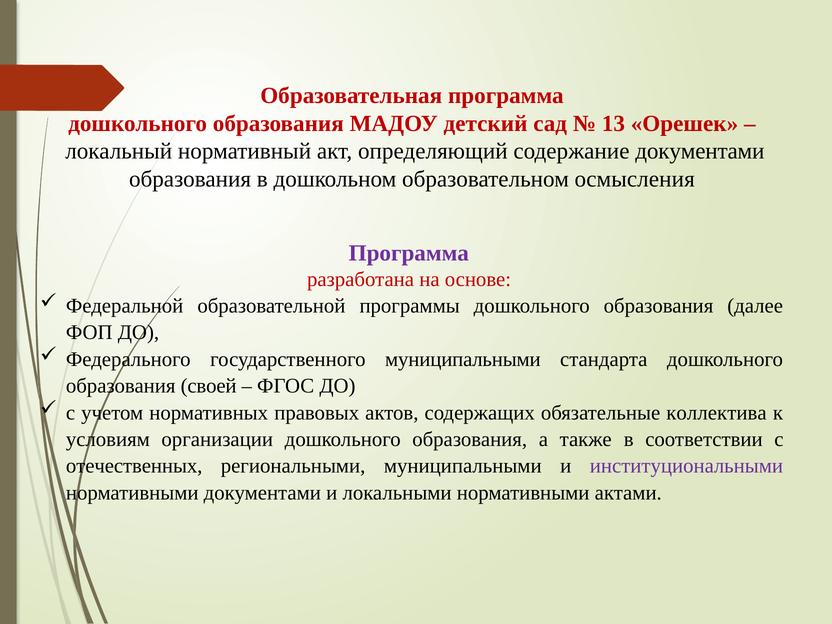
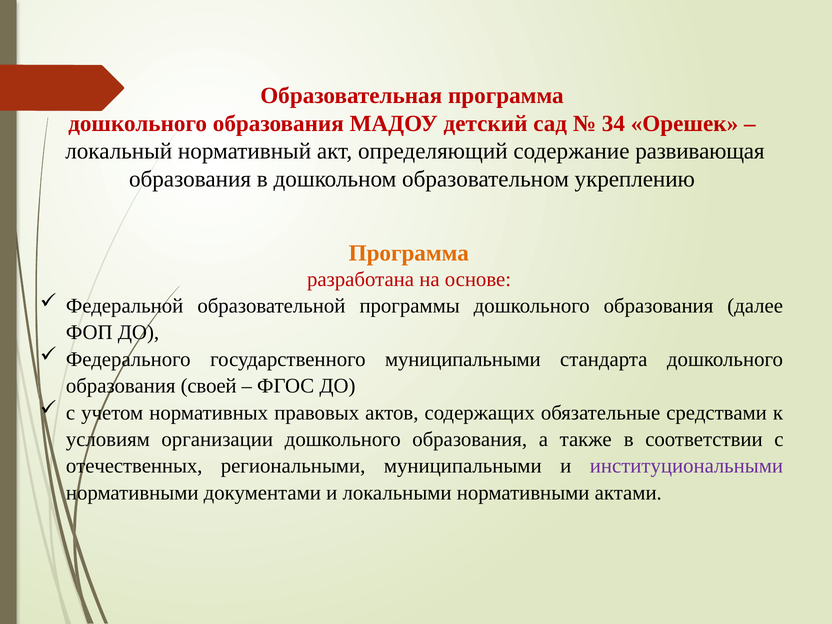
13: 13 -> 34
содержание документами: документами -> развивающая
осмысления: осмысления -> укреплению
Программа at (409, 253) colour: purple -> orange
коллектива: коллектива -> средствами
